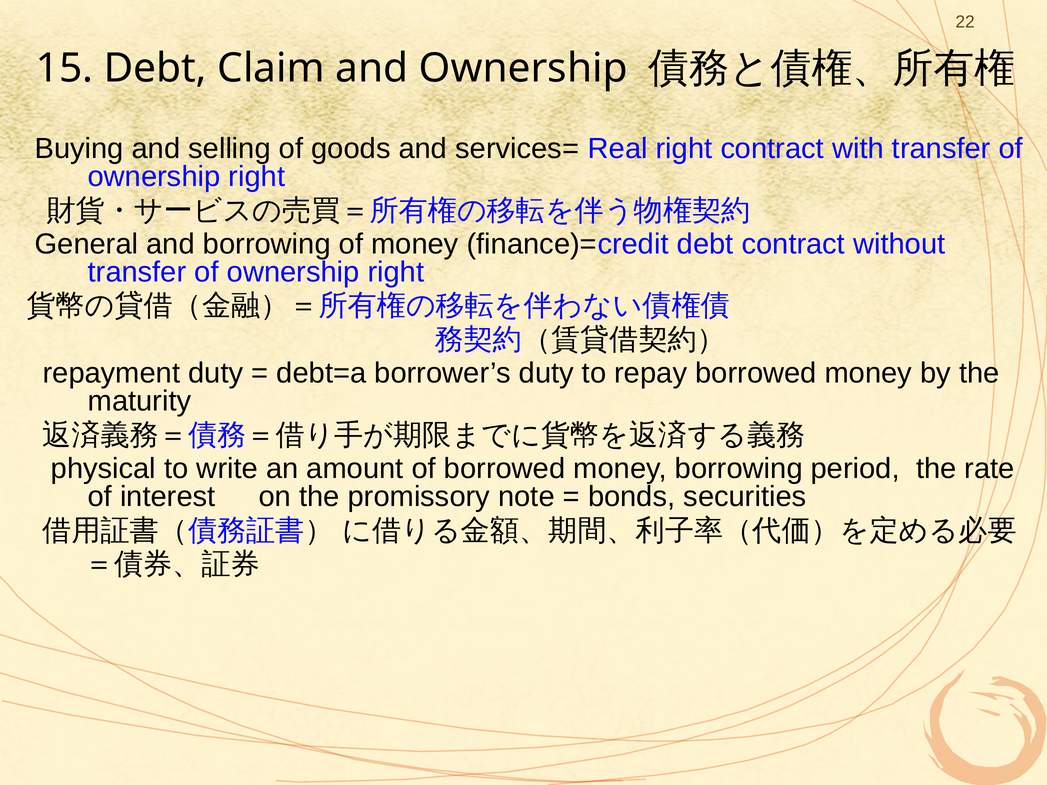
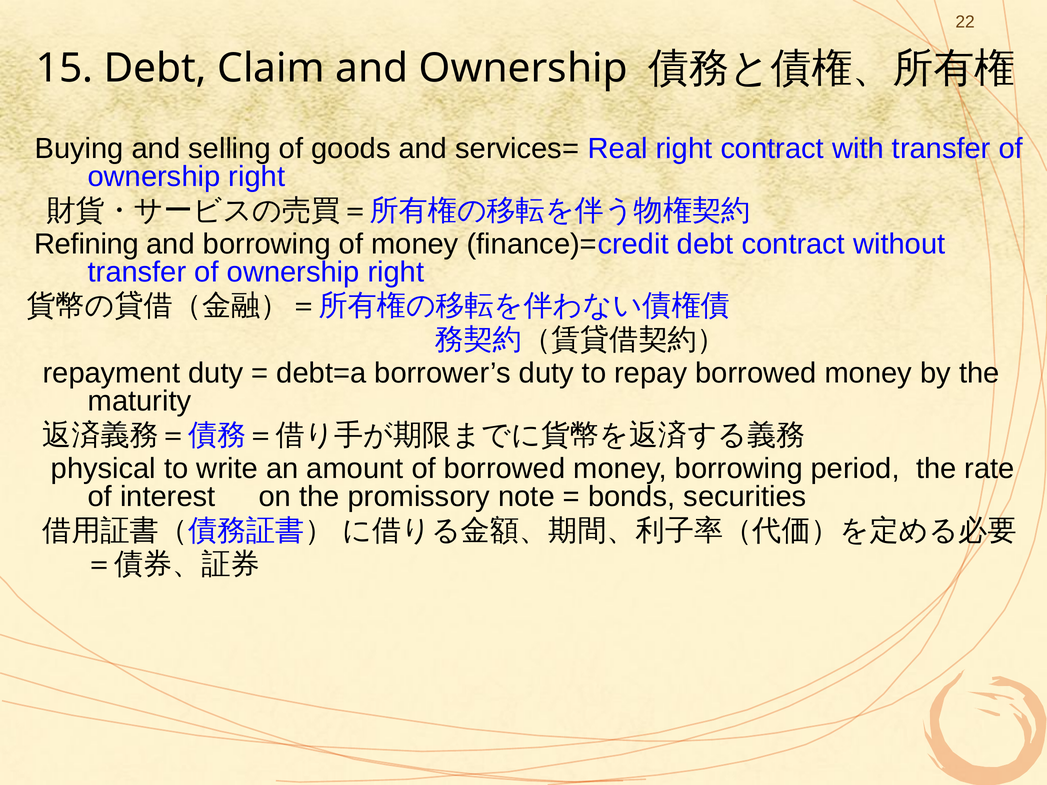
General: General -> Refining
